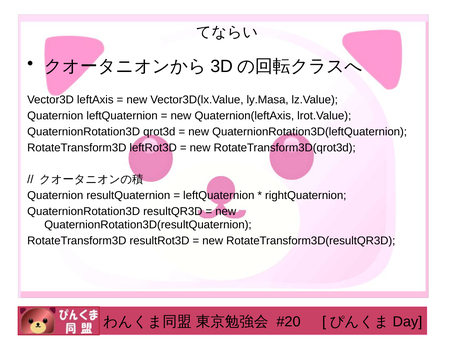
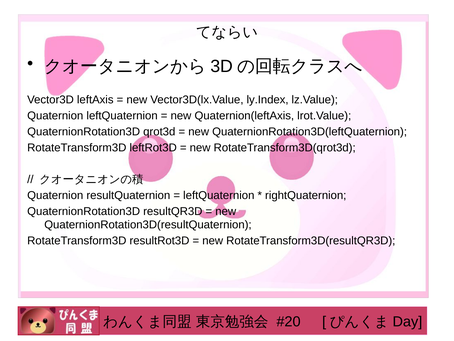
ly.Masa: ly.Masa -> ly.Index
